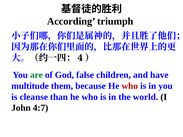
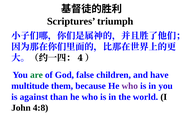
According: According -> Scriptures
who at (130, 86) colour: red -> purple
cleanse: cleanse -> against
4:7: 4:7 -> 4:8
